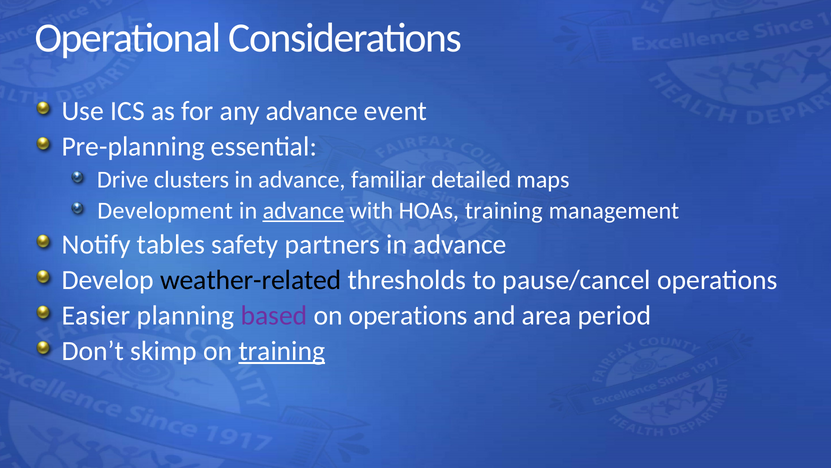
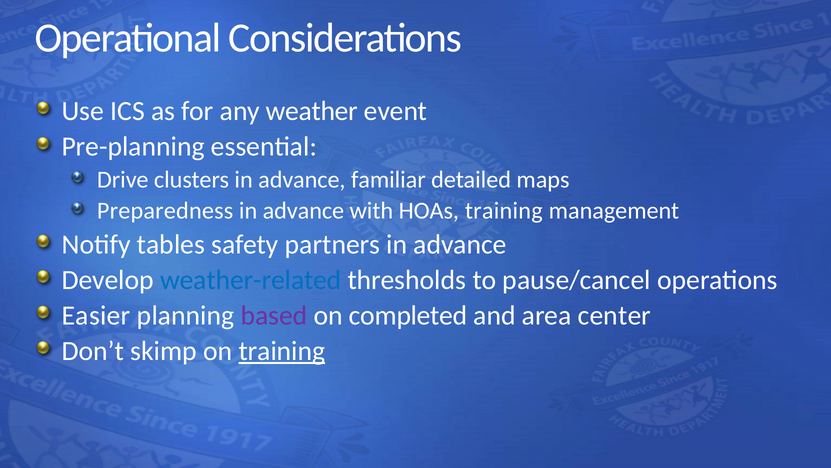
any advance: advance -> weather
Development: Development -> Preparedness
advance at (303, 211) underline: present -> none
weather-related colour: black -> blue
on operations: operations -> completed
period: period -> center
